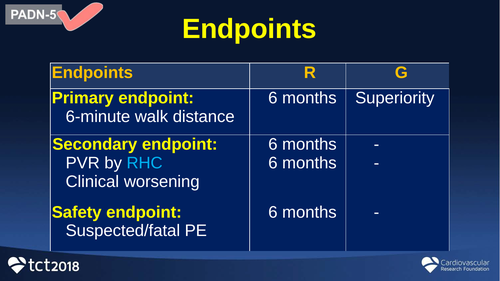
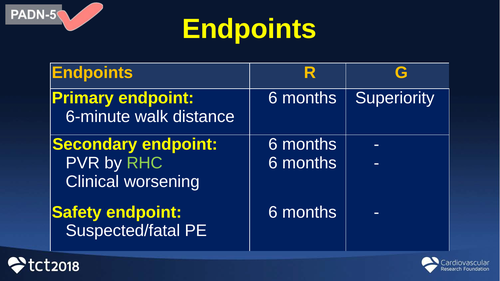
RHC colour: light blue -> light green
